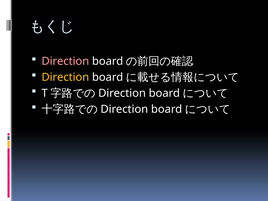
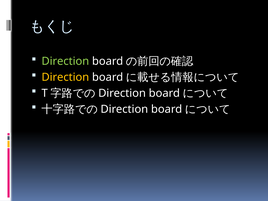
Direction at (65, 61) colour: pink -> light green
